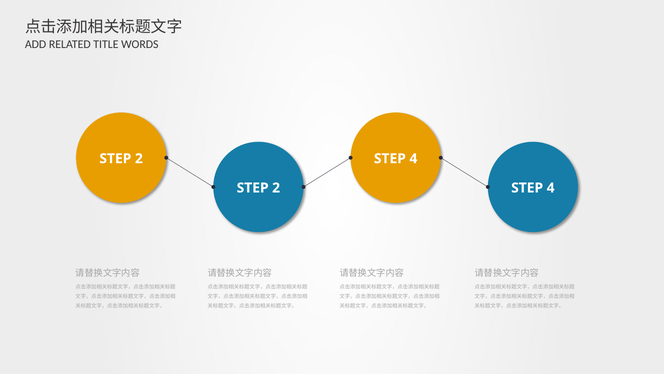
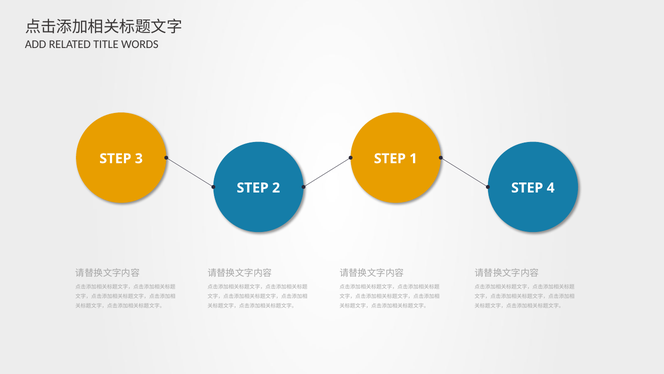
2 at (139, 158): 2 -> 3
4 at (413, 158): 4 -> 1
